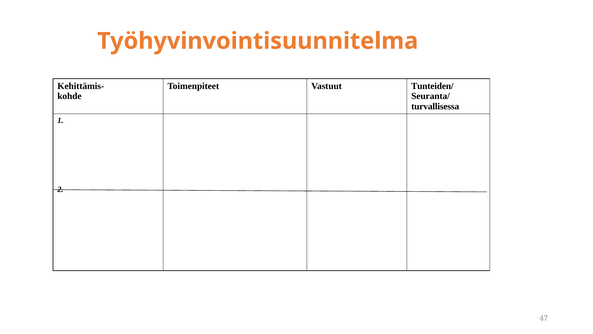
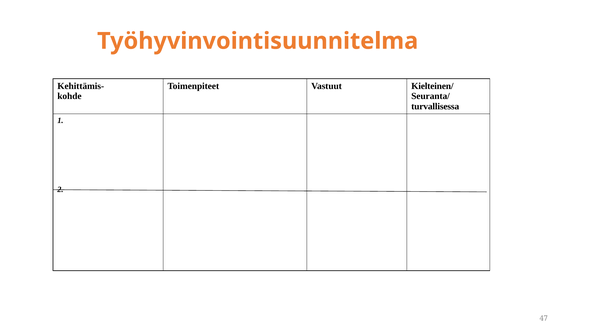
Tunteiden/: Tunteiden/ -> Kielteinen/
